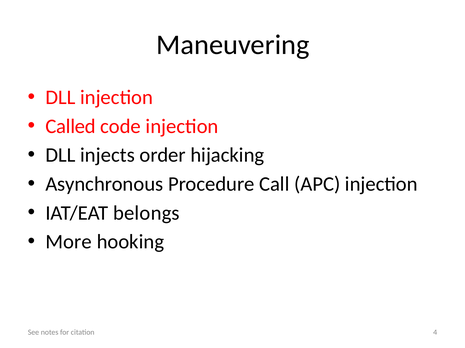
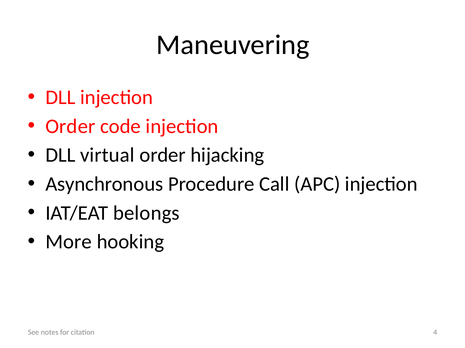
Called at (71, 126): Called -> Order
injects: injects -> virtual
